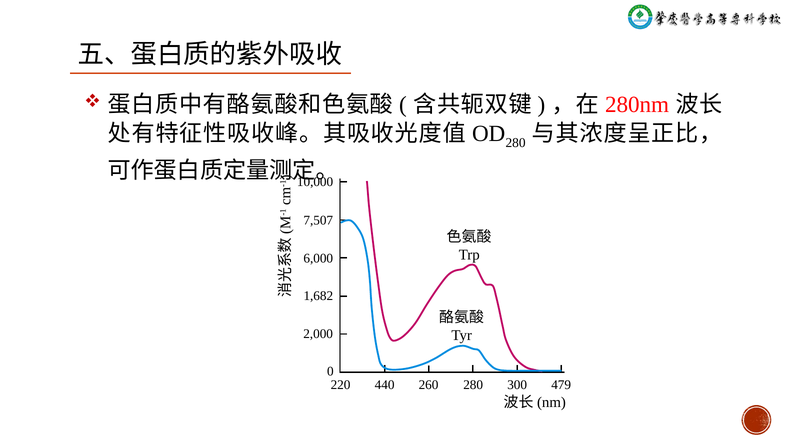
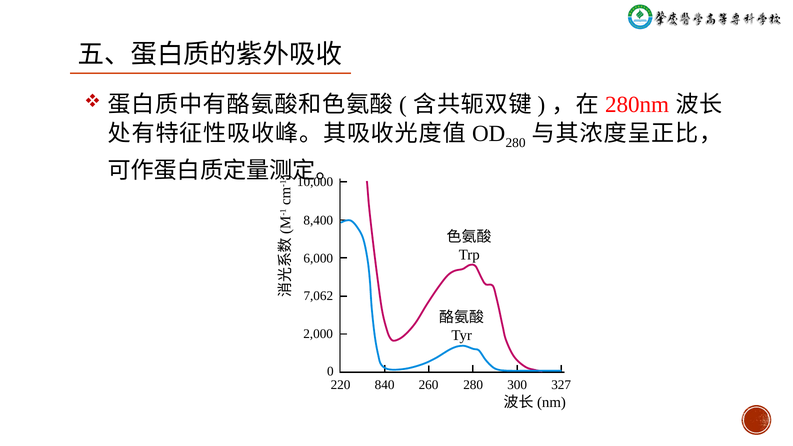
7,507: 7,507 -> 8,400
1,682: 1,682 -> 7,062
440: 440 -> 840
479: 479 -> 327
